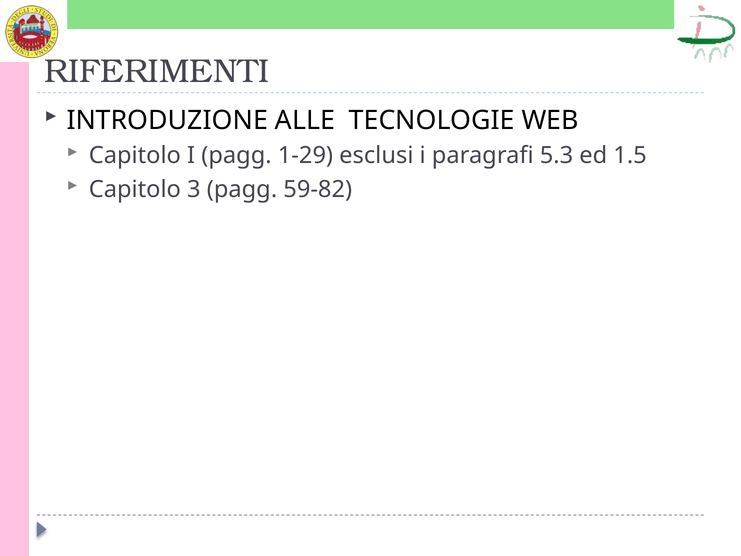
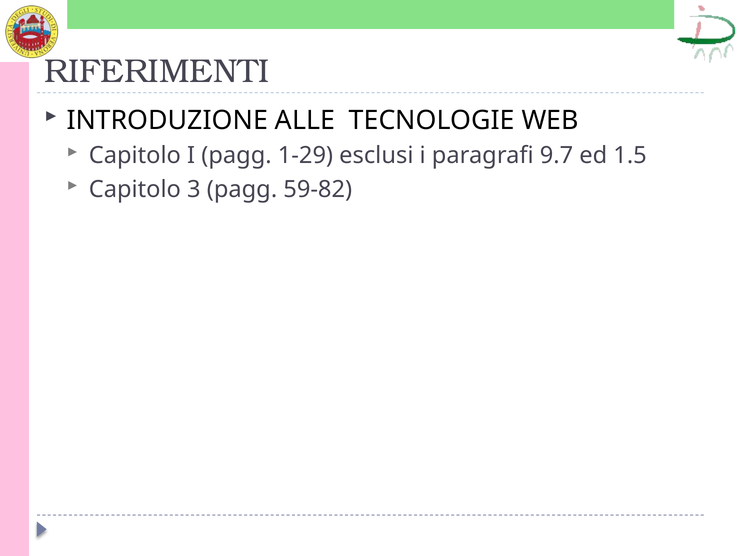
5.3: 5.3 -> 9.7
